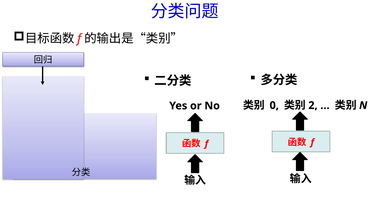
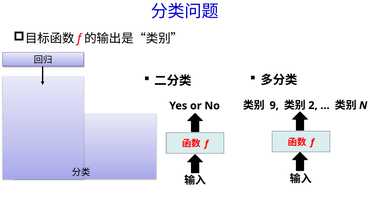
0: 0 -> 9
